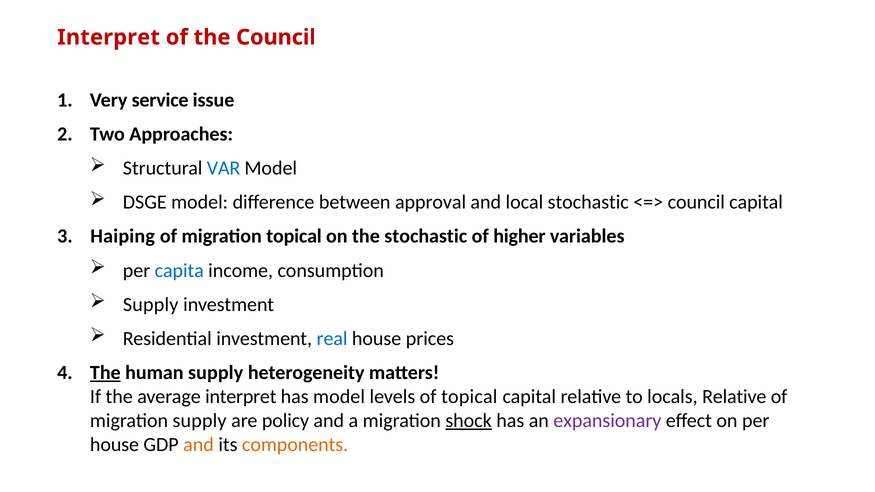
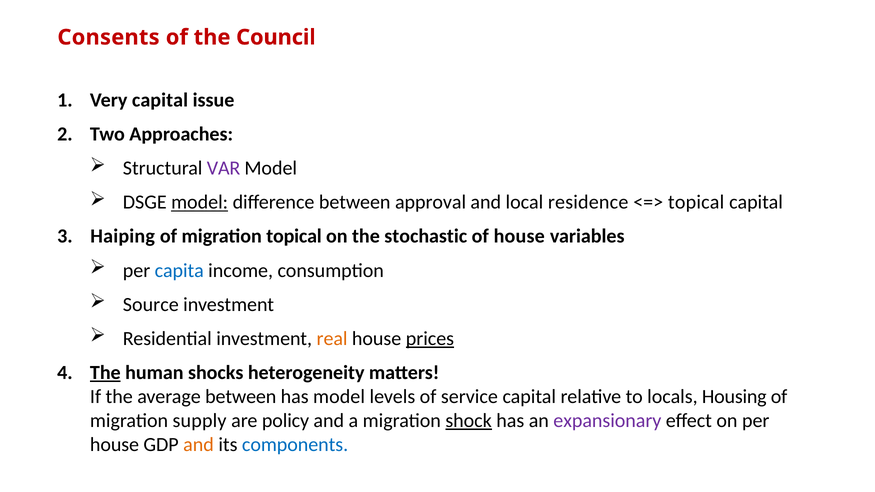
Interpret at (109, 37): Interpret -> Consents
Very service: service -> capital
VAR colour: blue -> purple
model at (200, 202) underline: none -> present
local stochastic: stochastic -> residence
council at (696, 202): council -> topical
of higher: higher -> house
Supply at (151, 305): Supply -> Source
real colour: blue -> orange
prices underline: none -> present
human supply: supply -> shocks
average interpret: interpret -> between
of topical: topical -> service
locals Relative: Relative -> Housing
components colour: orange -> blue
